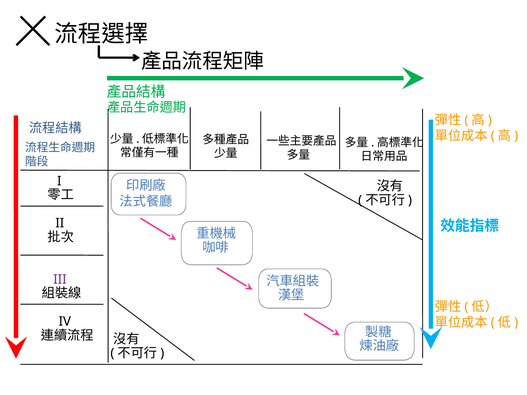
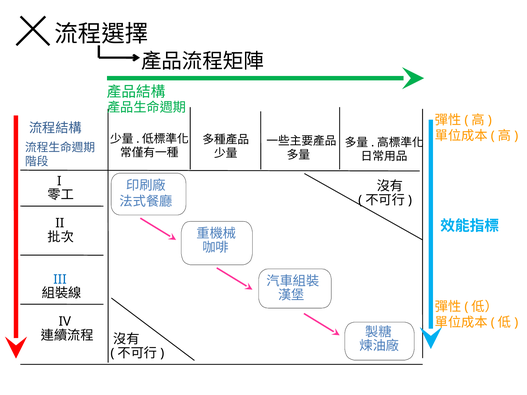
III colour: purple -> blue
